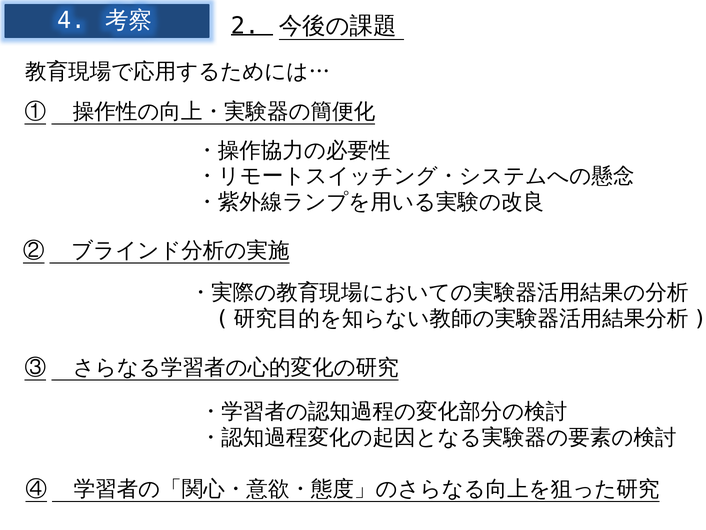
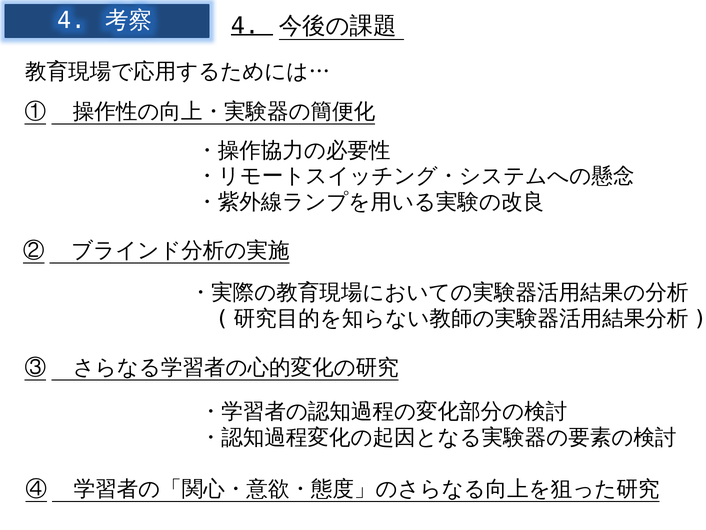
2 at (245, 26): 2 -> 4
